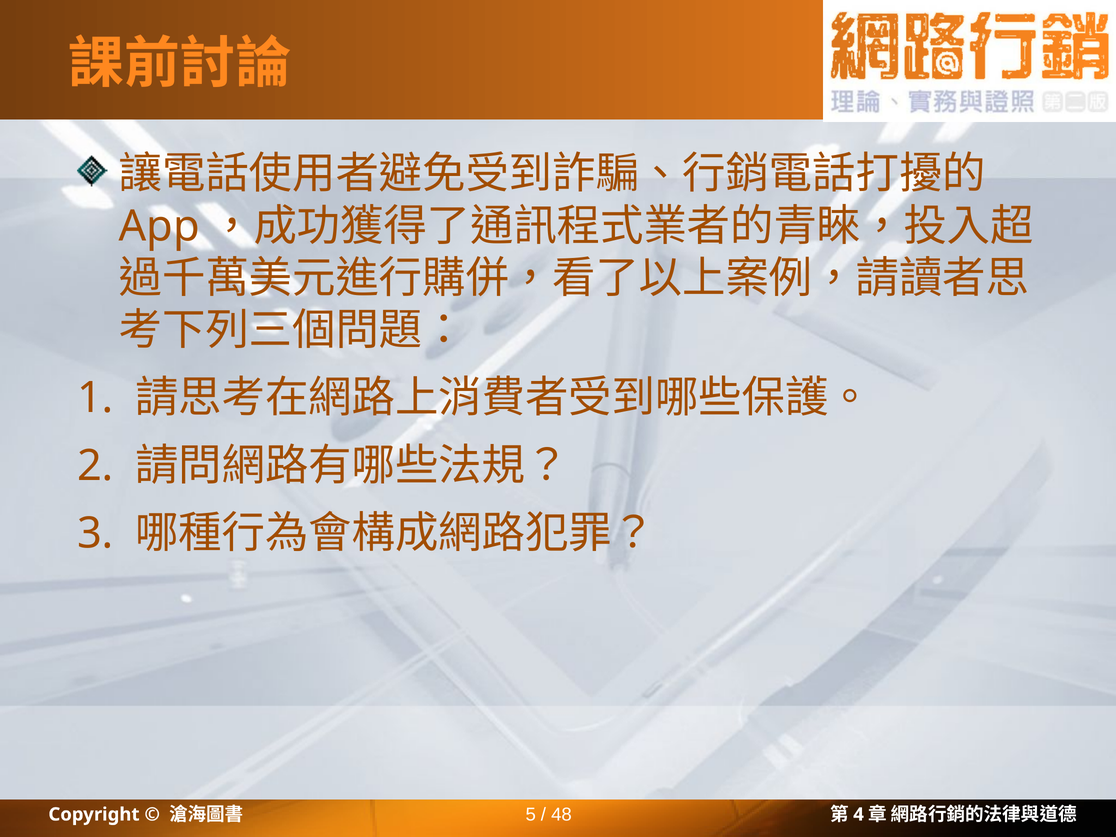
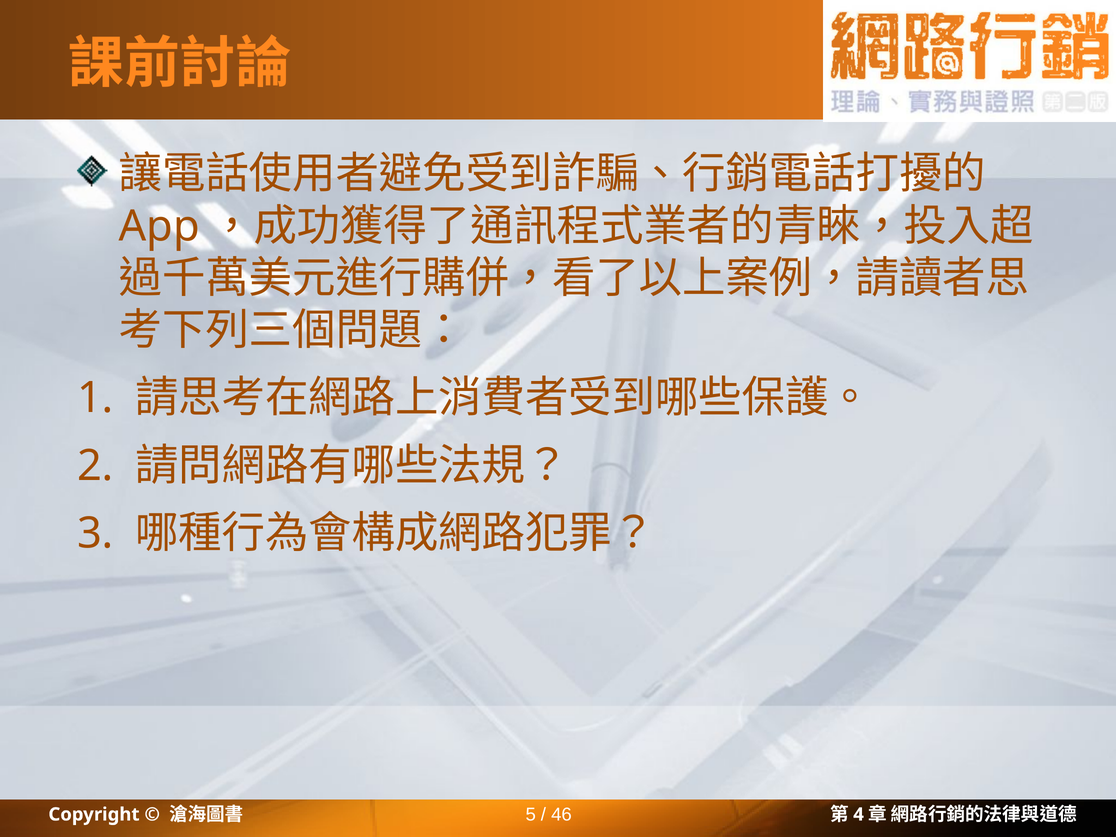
48: 48 -> 46
